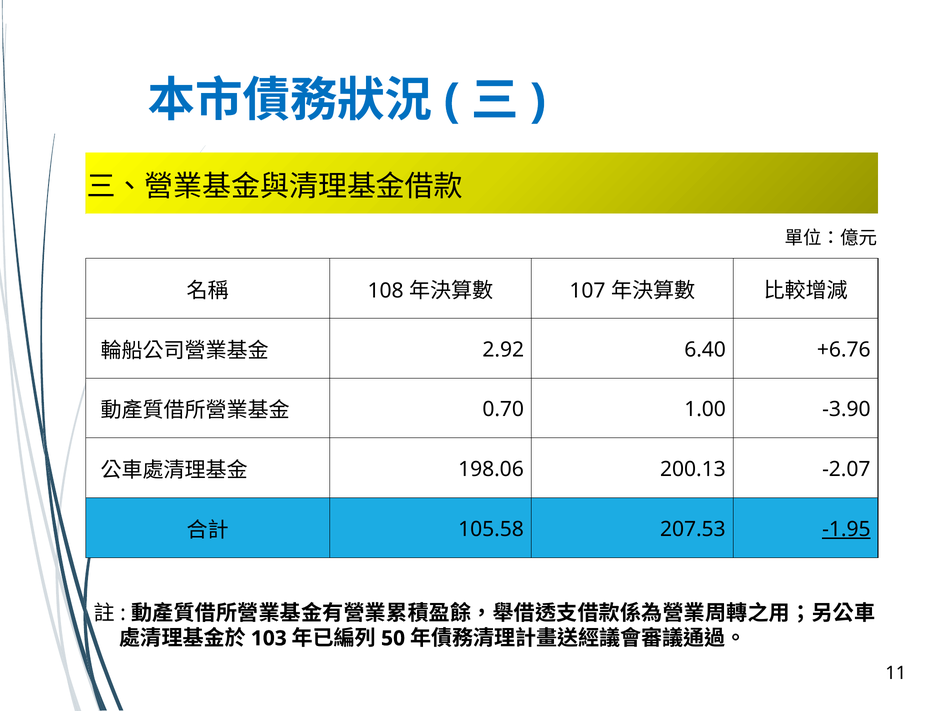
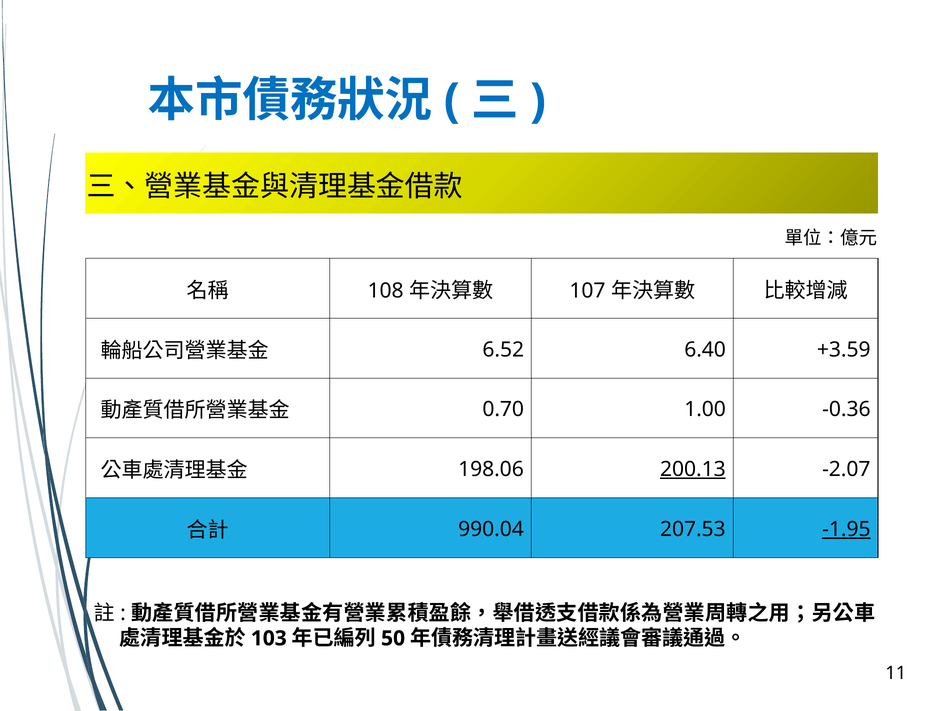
2.92: 2.92 -> 6.52
+6.76: +6.76 -> +3.59
-3.90: -3.90 -> -0.36
200.13 underline: none -> present
105.58: 105.58 -> 990.04
